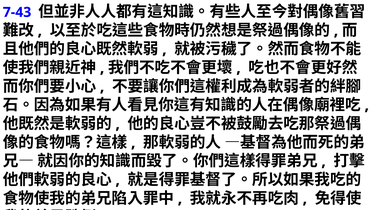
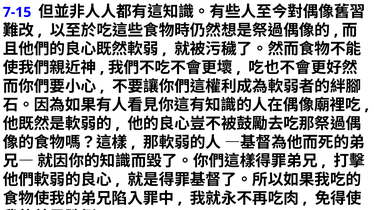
7-43: 7-43 -> 7-15
